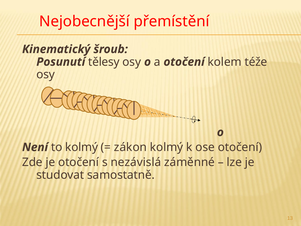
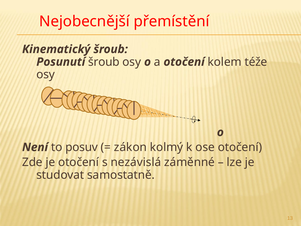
Posunutí tělesy: tělesy -> šroub
to kolmý: kolmý -> posuv
